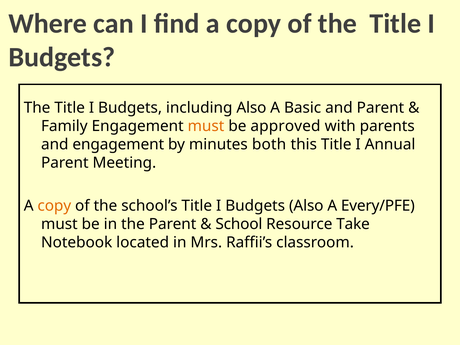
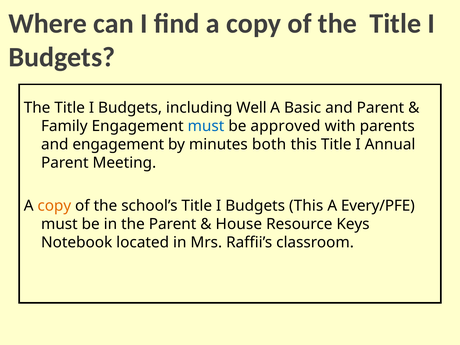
including Also: Also -> Well
must at (206, 126) colour: orange -> blue
Budgets Also: Also -> This
School: School -> House
Take: Take -> Keys
